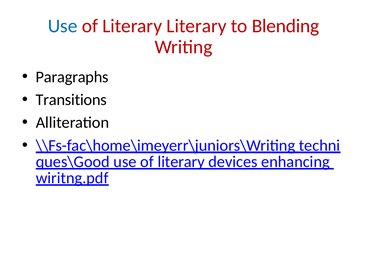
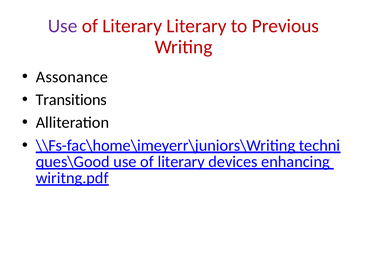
Use at (63, 26) colour: blue -> purple
Blending: Blending -> Previous
Paragraphs: Paragraphs -> Assonance
